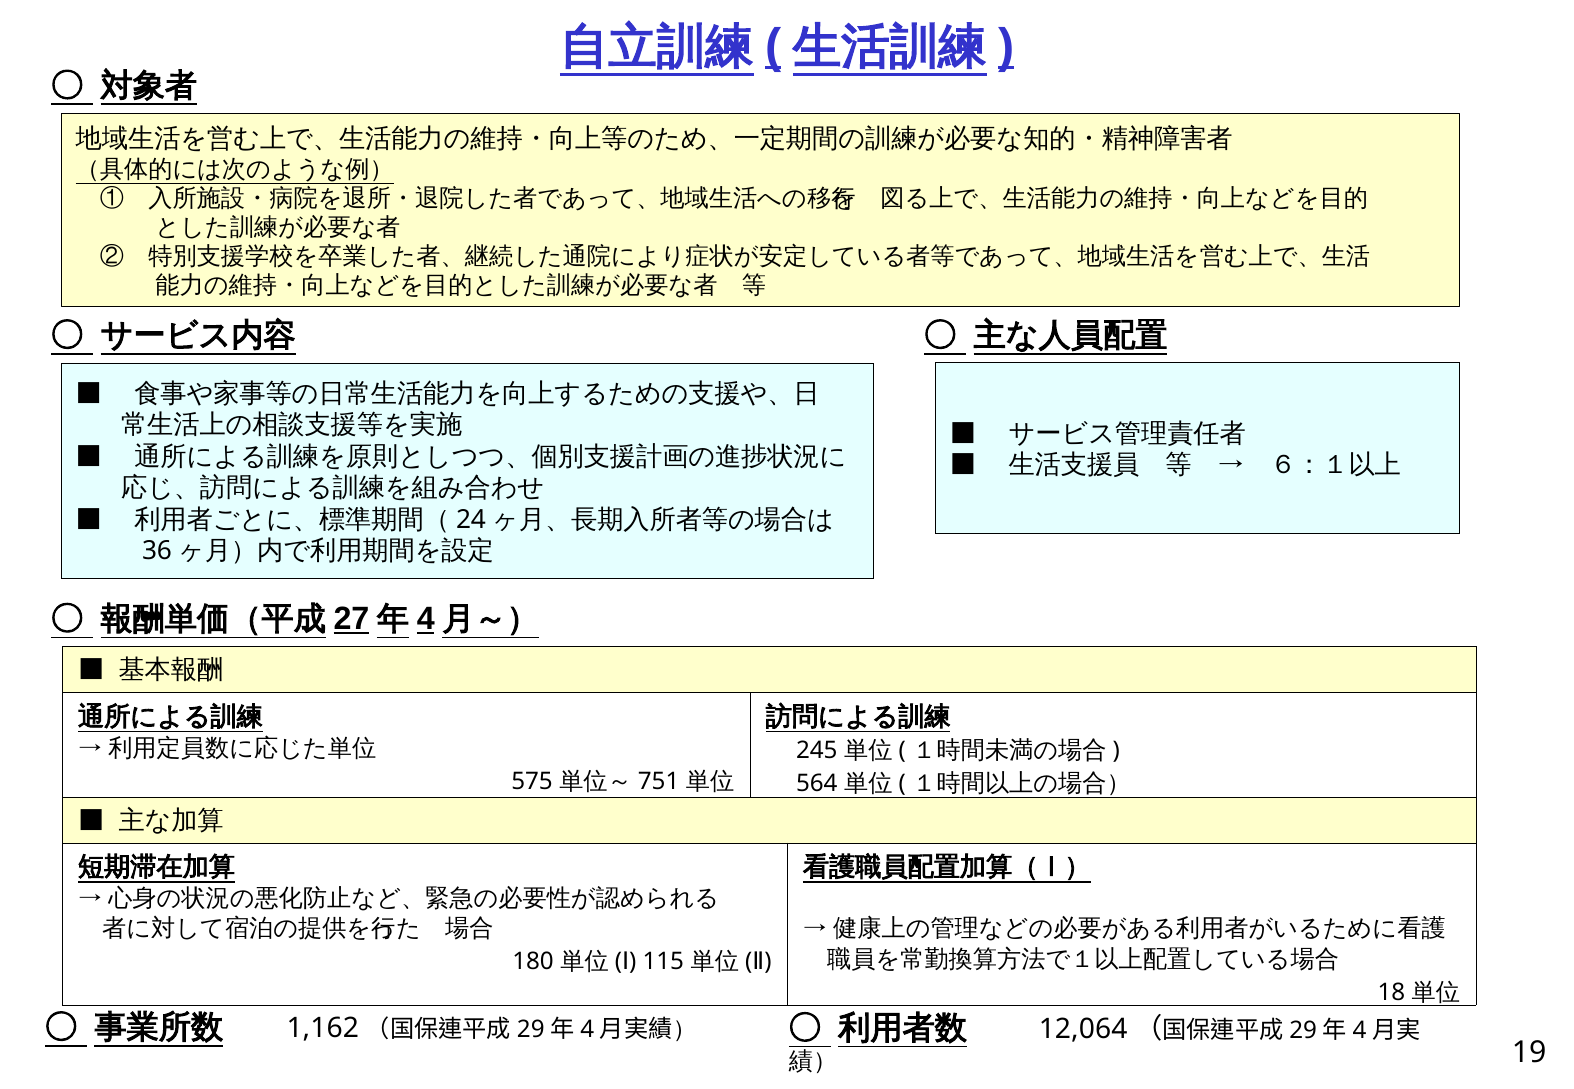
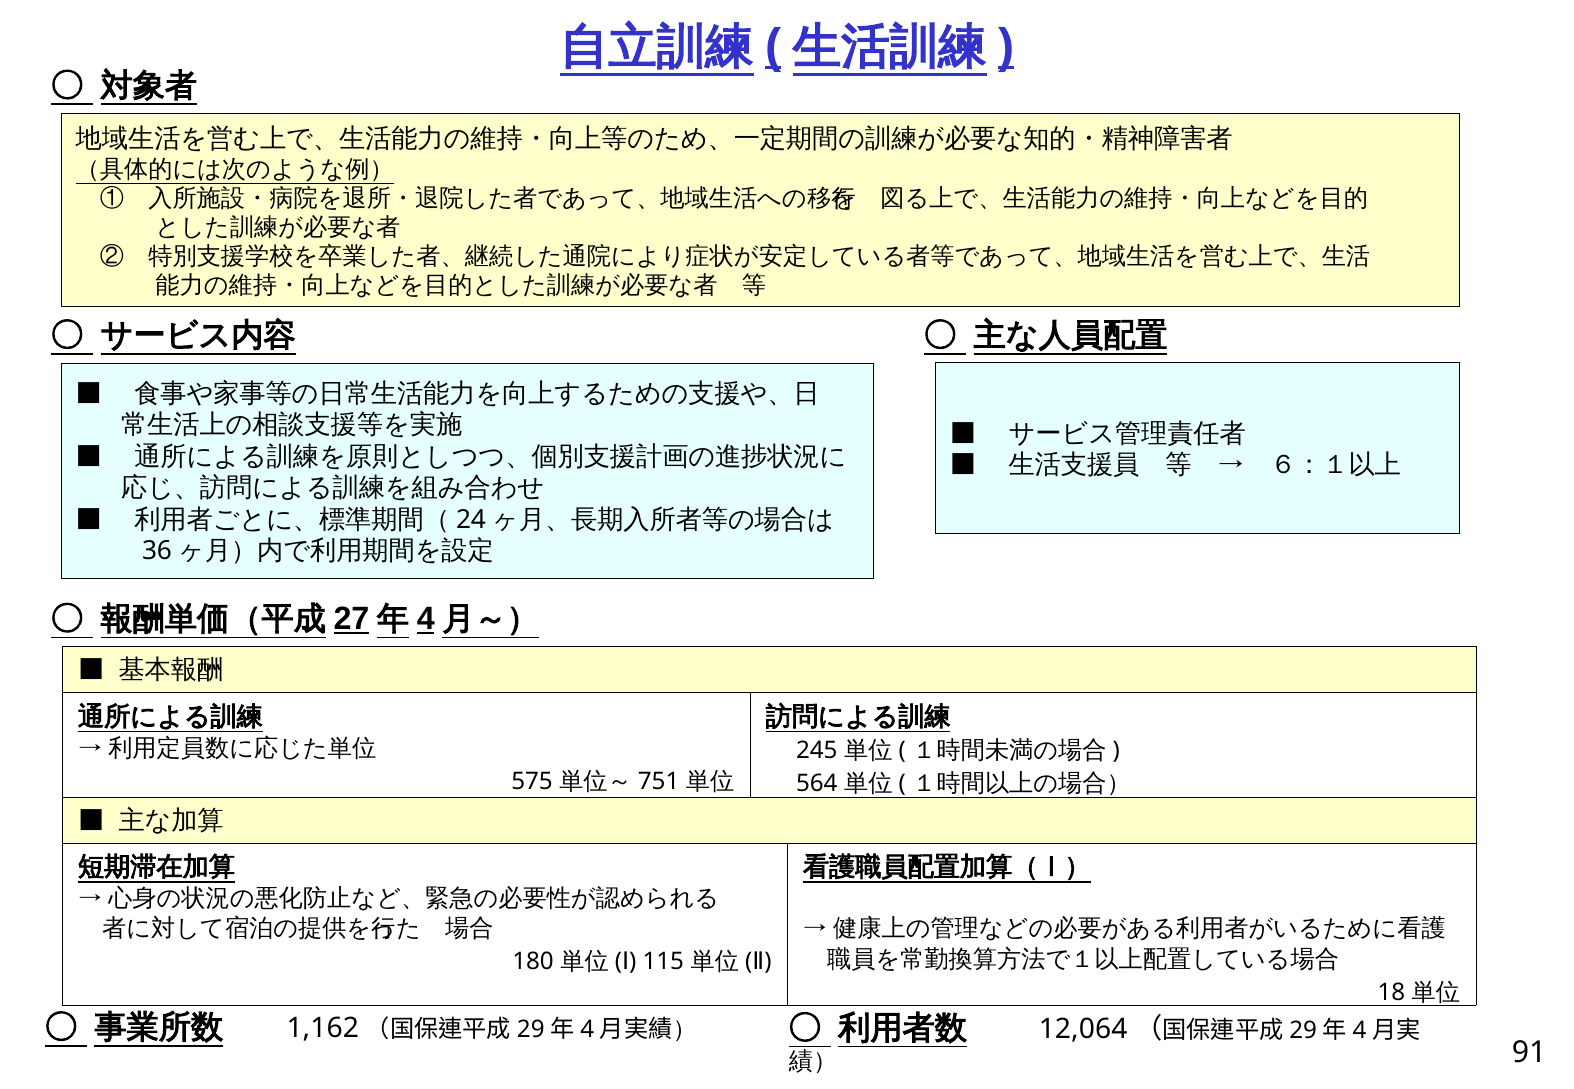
19: 19 -> 91
